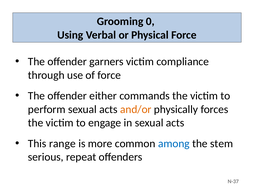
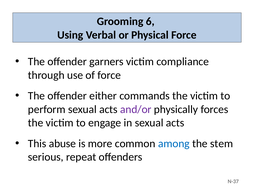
0: 0 -> 6
and/or colour: orange -> purple
range: range -> abuse
